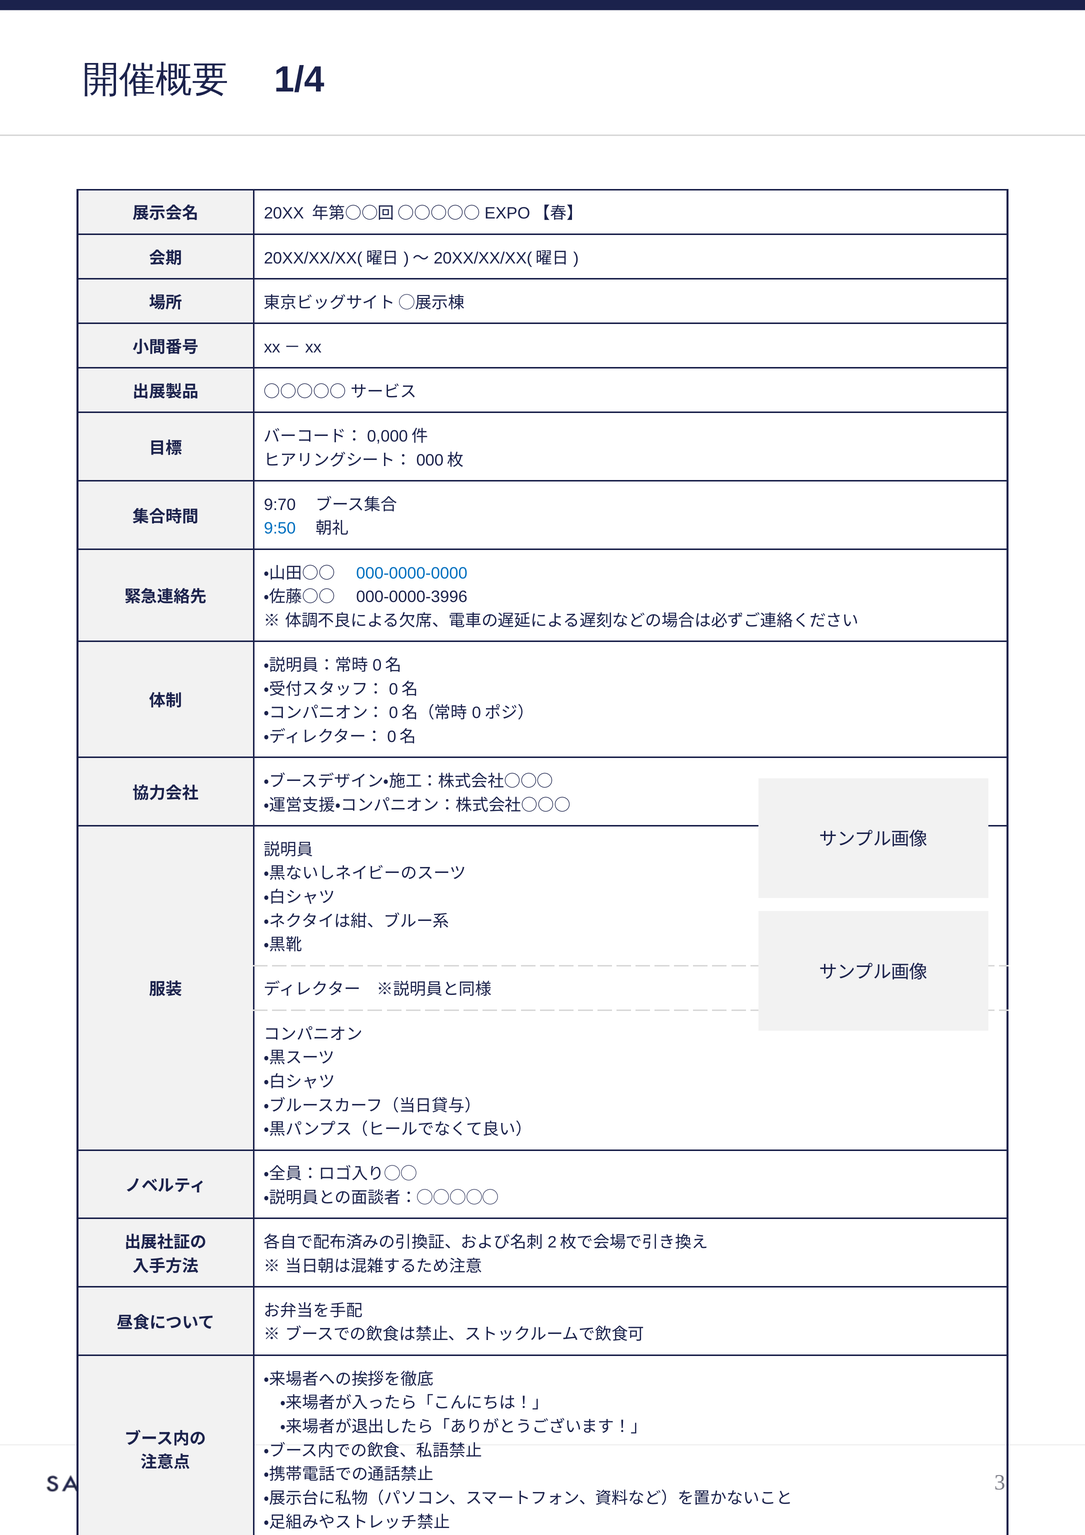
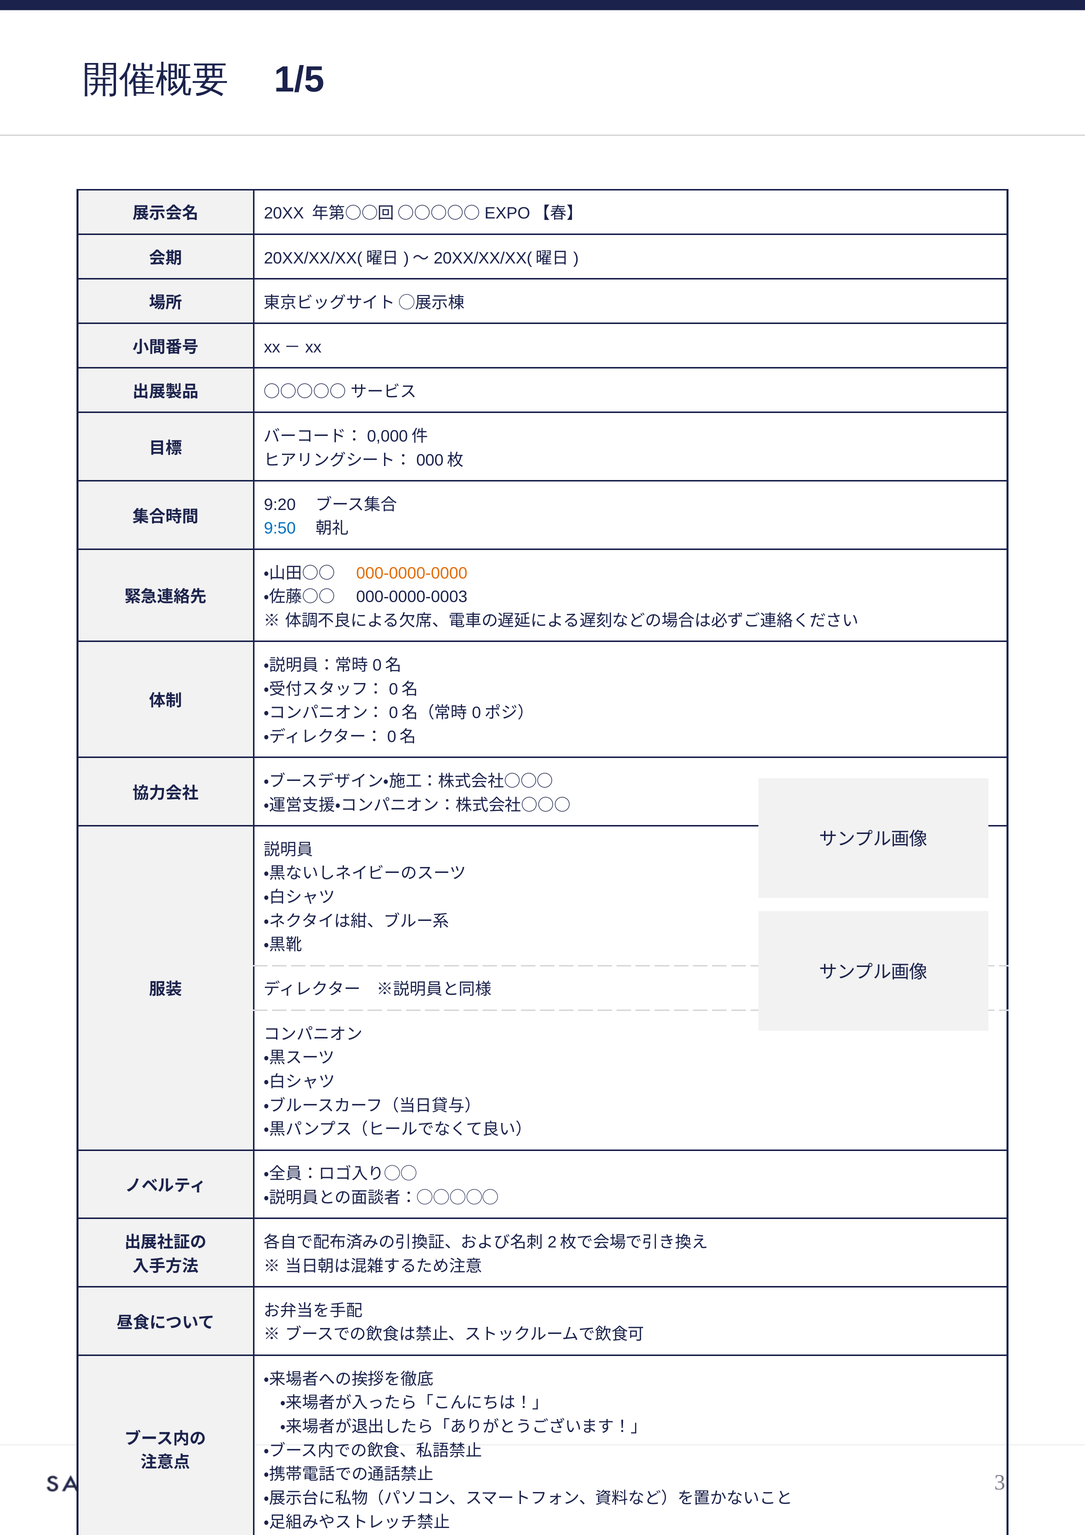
1/4: 1/4 -> 1/5
9:70: 9:70 -> 9:20
000-0000-0000 colour: blue -> orange
000-0000-3996: 000-0000-3996 -> 000-0000-0003
